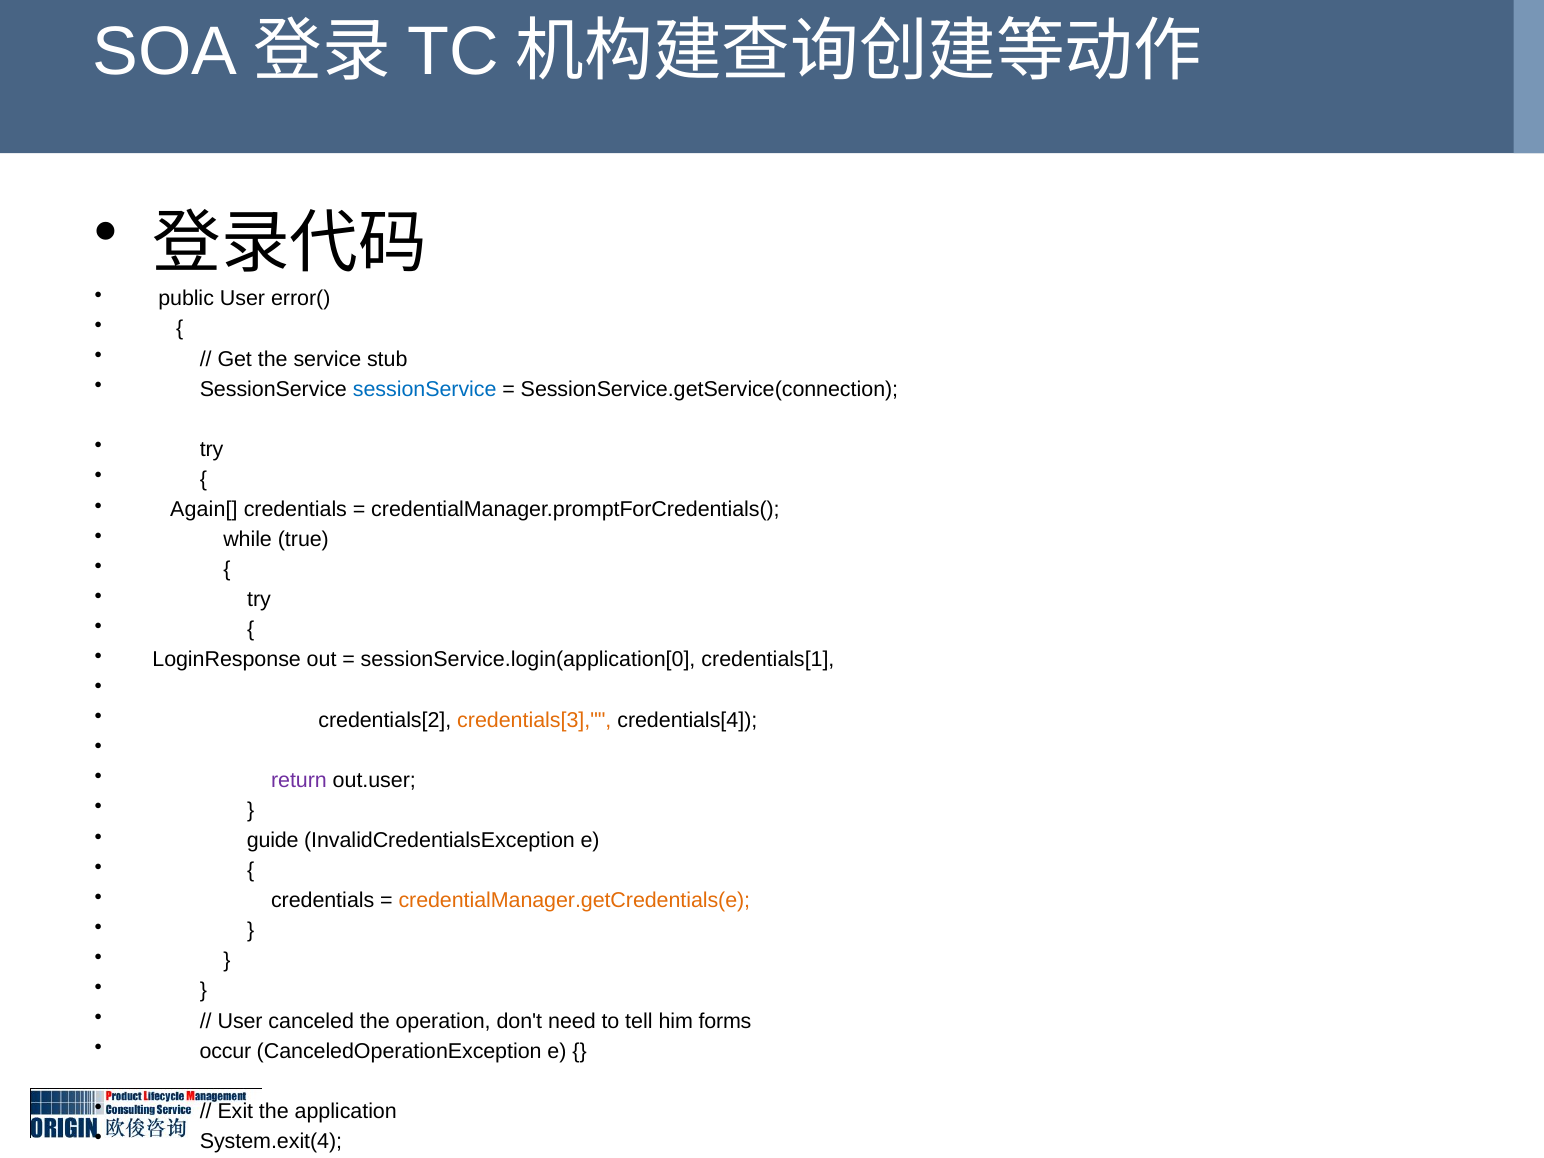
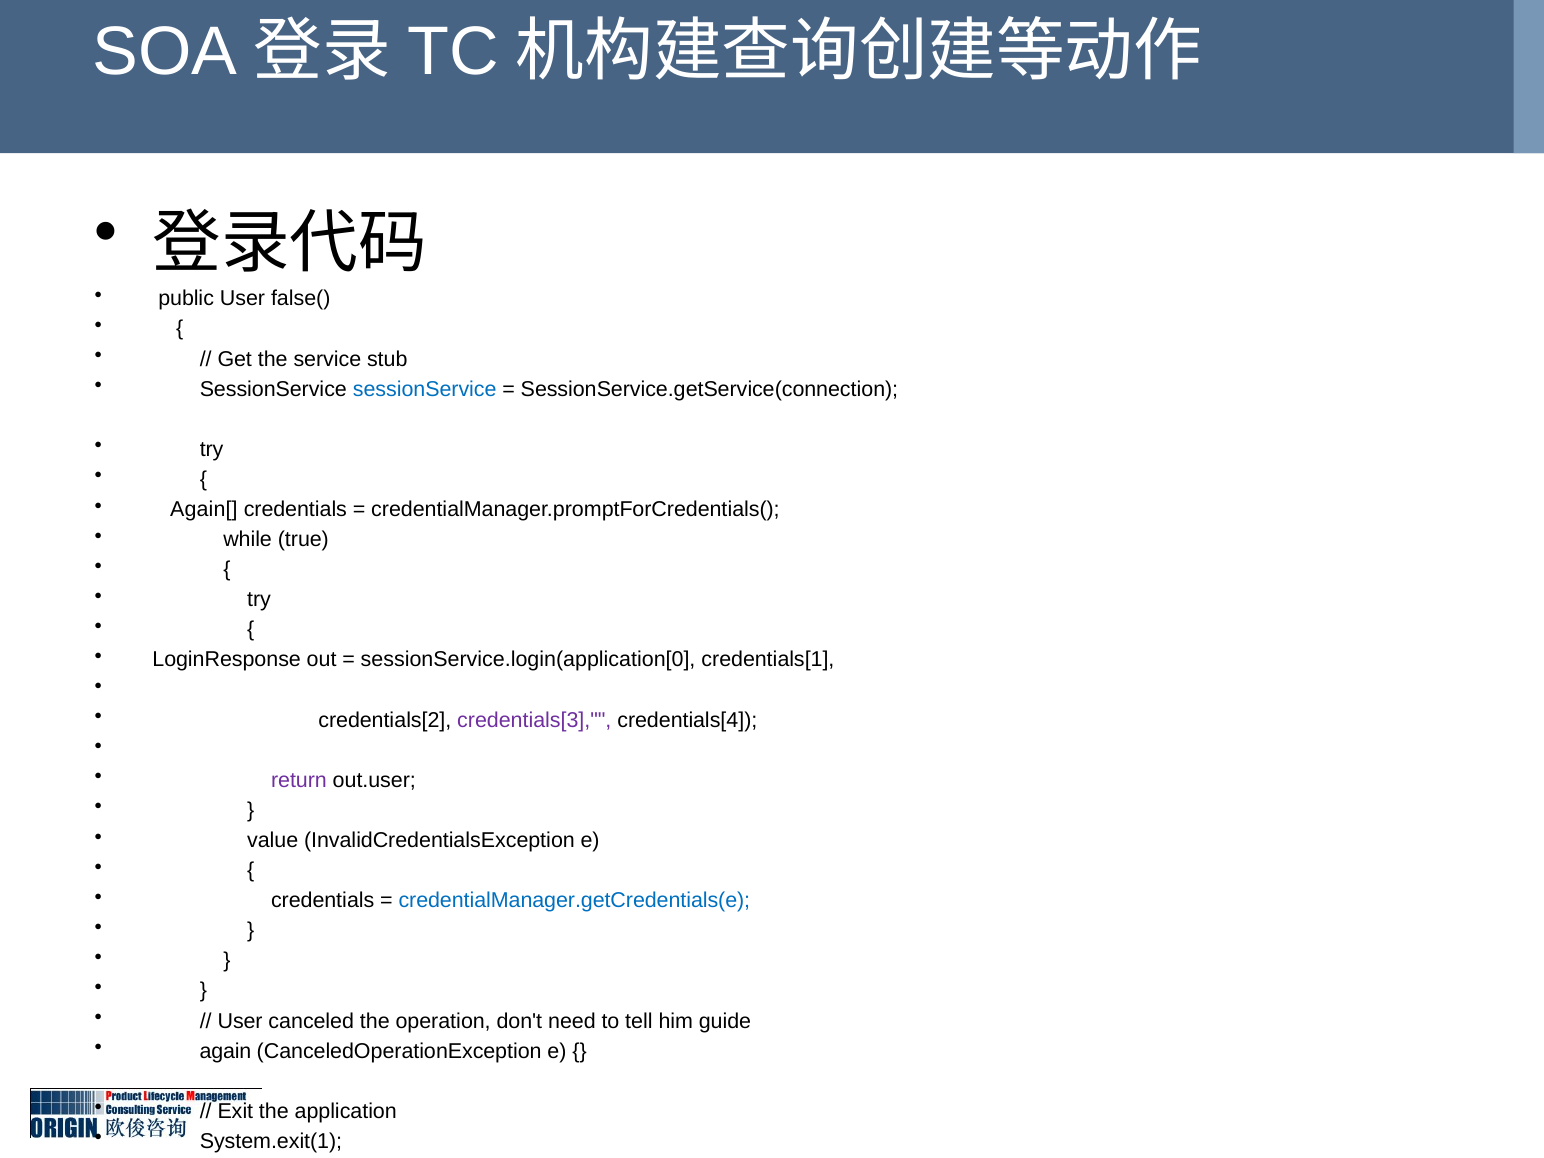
error(: error( -> false(
credentials[3 colour: orange -> purple
guide: guide -> value
credentialManager.getCredentials(e colour: orange -> blue
forms: forms -> guide
occur: occur -> again
System.exit(4: System.exit(4 -> System.exit(1
